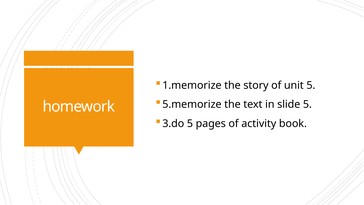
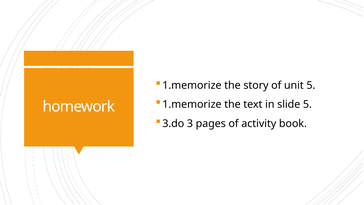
5.memorize at (192, 104): 5.memorize -> 1.memorize
3.do 5: 5 -> 3
